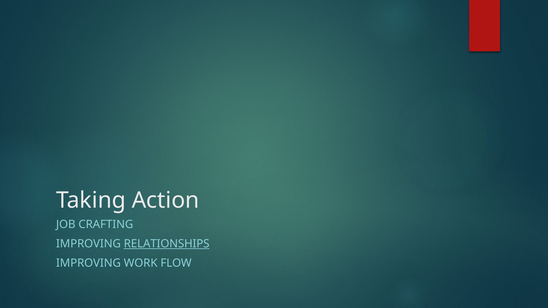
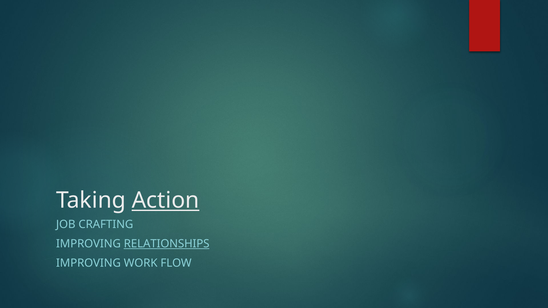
Action underline: none -> present
